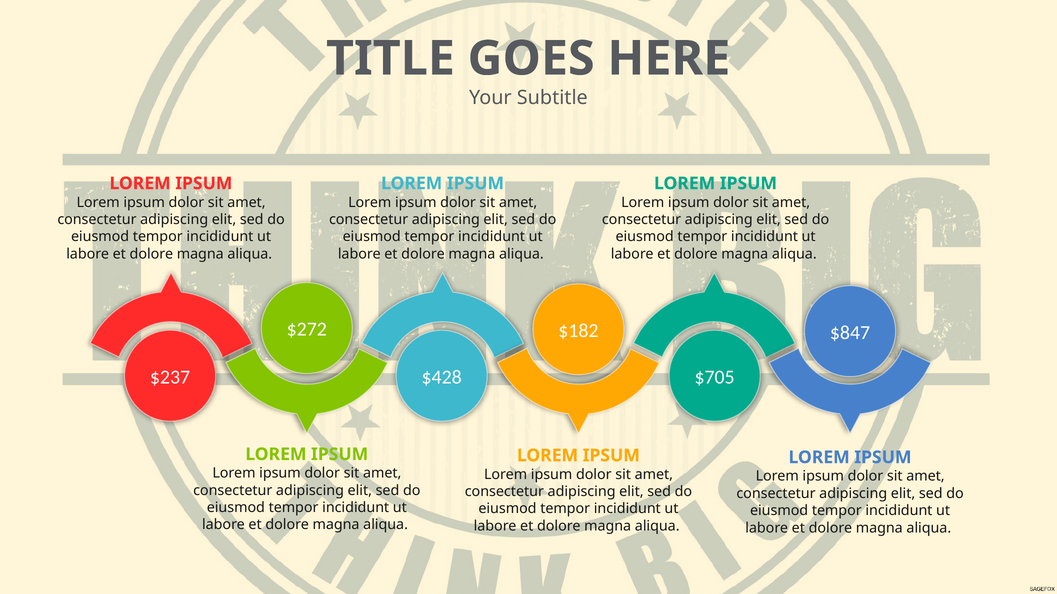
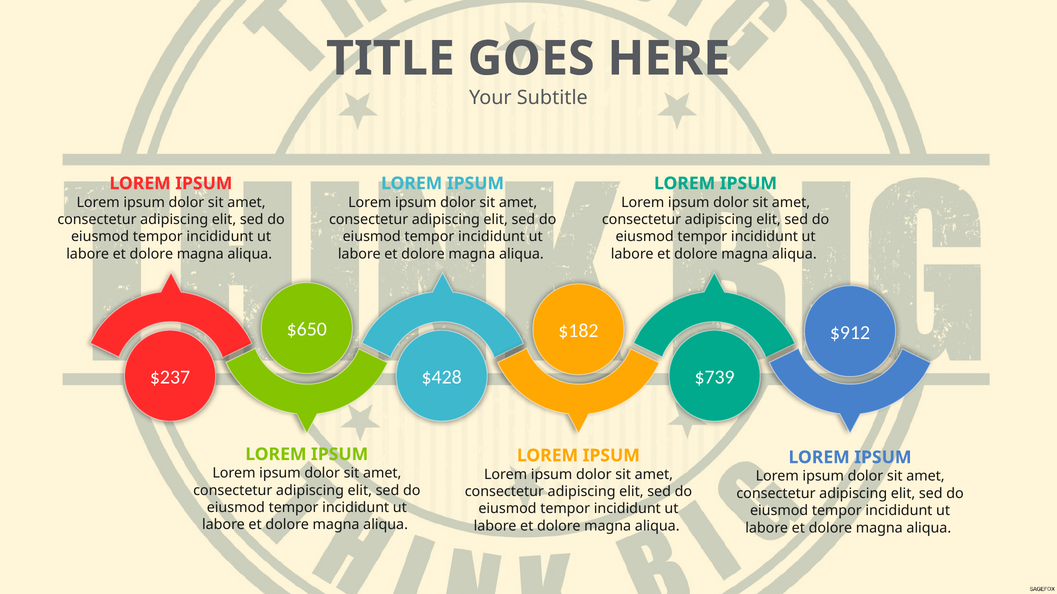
$272: $272 -> $650
$847: $847 -> $912
$705: $705 -> $739
